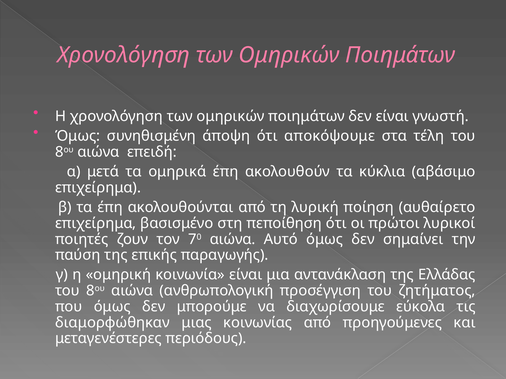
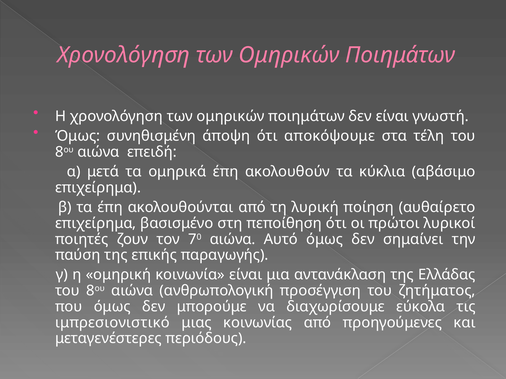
διαμορφώθηκαν: διαμορφώθηκαν -> ιμπρεσιονιστικό
